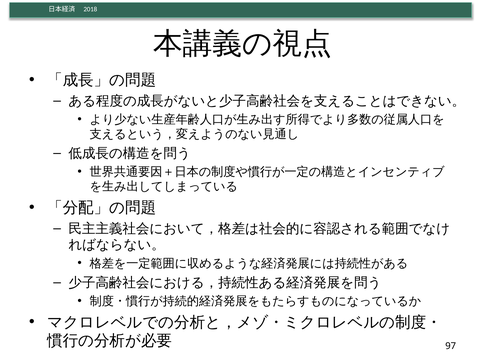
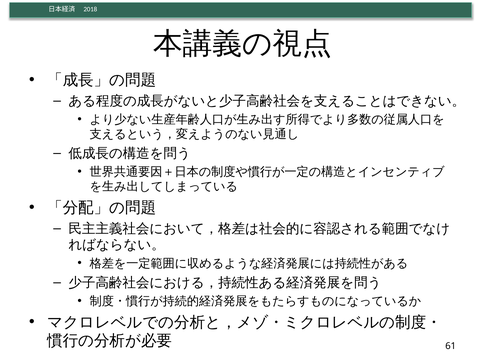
97: 97 -> 61
